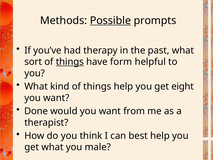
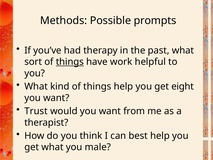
Possible underline: present -> none
form: form -> work
Done: Done -> Trust
